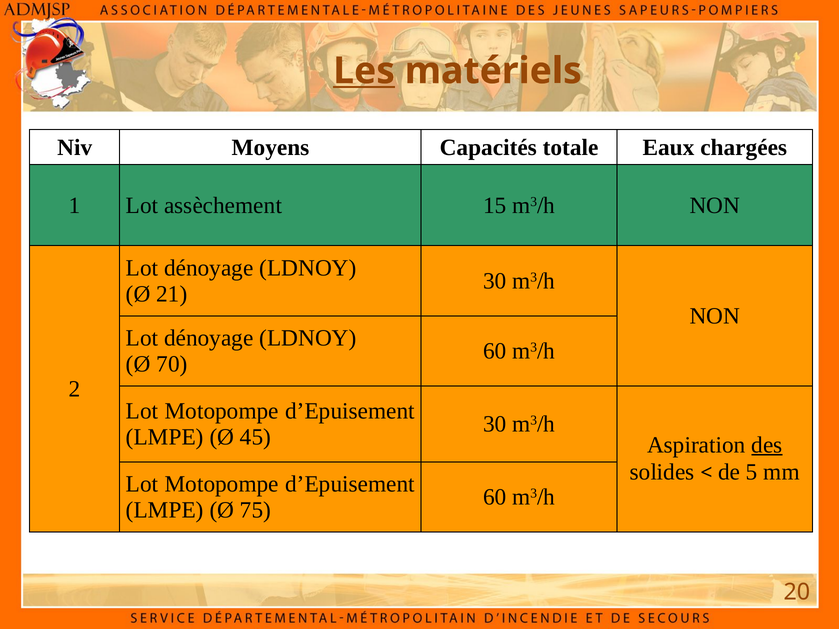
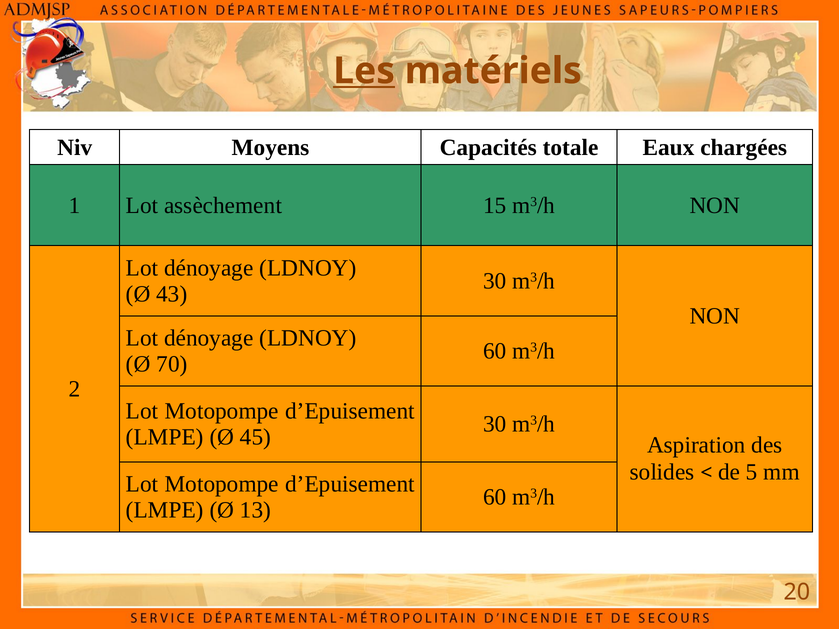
21: 21 -> 43
des underline: present -> none
75: 75 -> 13
